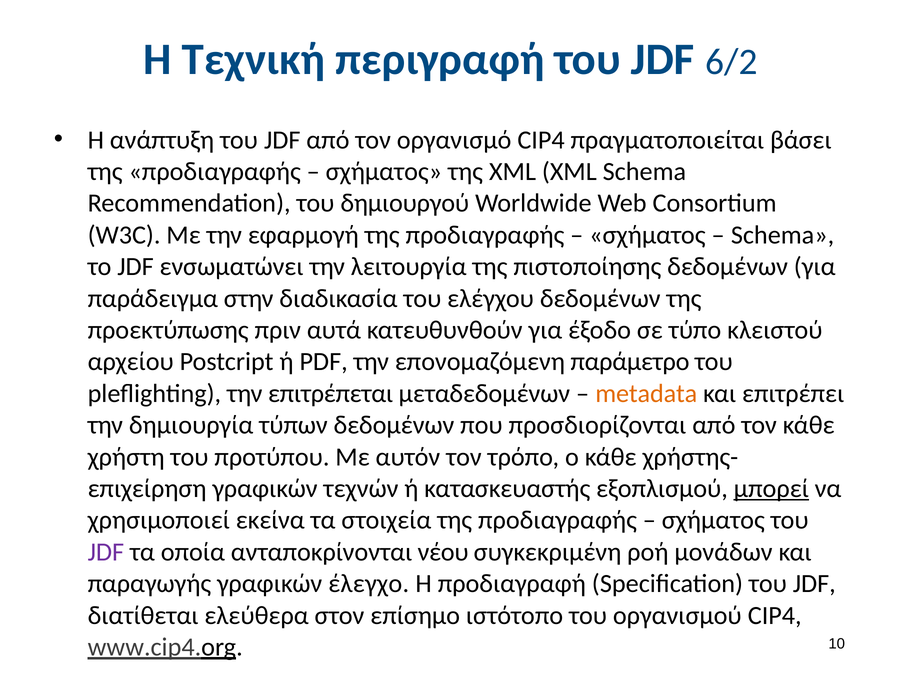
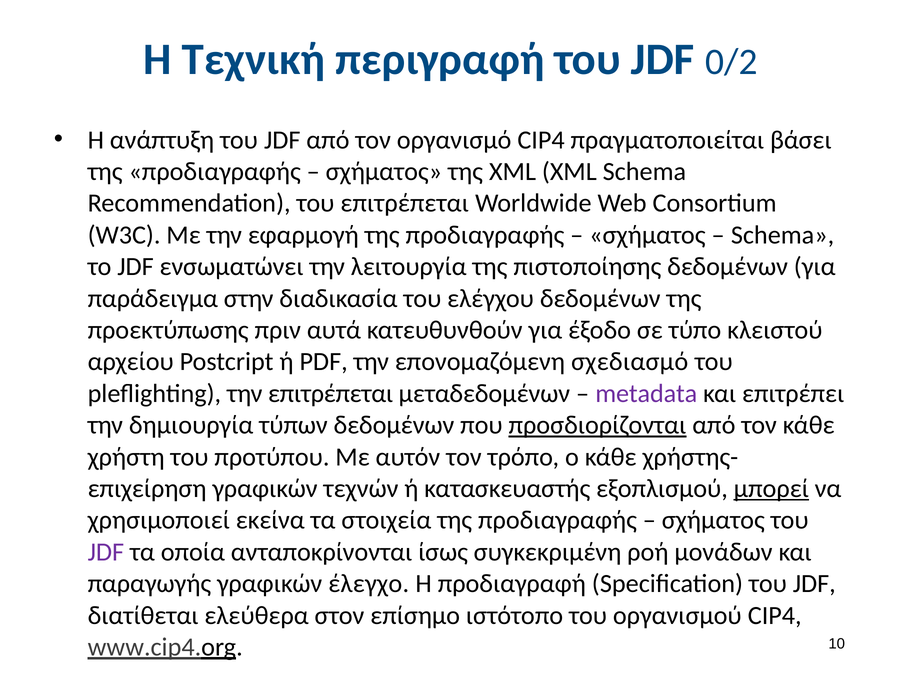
6/2: 6/2 -> 0/2
του δημιουργού: δημιουργού -> επιτρέπεται
παράμετρο: παράμετρο -> σχεδιασμό
metadata colour: orange -> purple
προσδιορίζονται underline: none -> present
νέου: νέου -> ίσως
